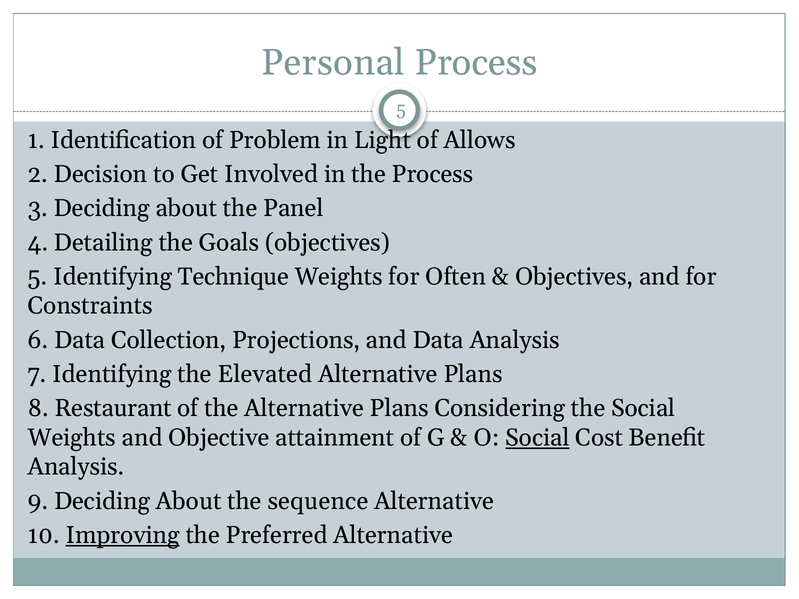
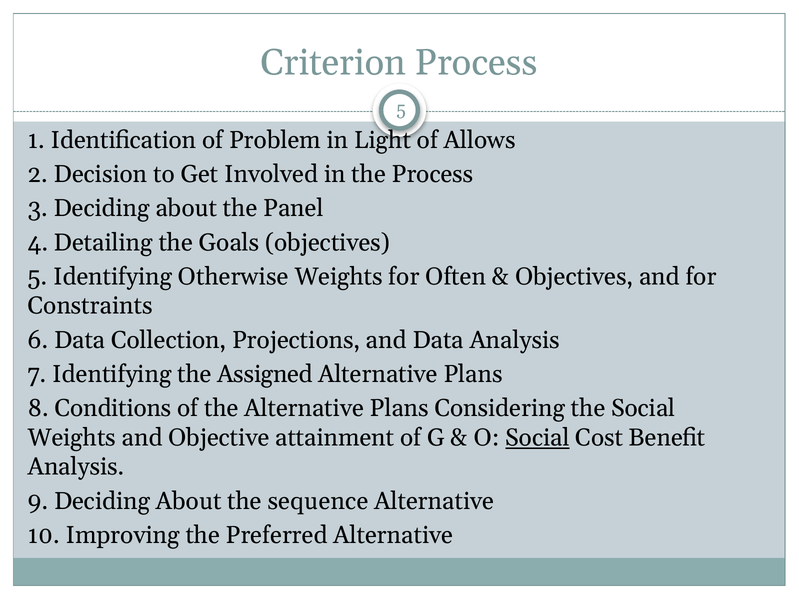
Personal: Personal -> Criterion
Technique: Technique -> Otherwise
Elevated: Elevated -> Assigned
Restaurant: Restaurant -> Conditions
Improving underline: present -> none
